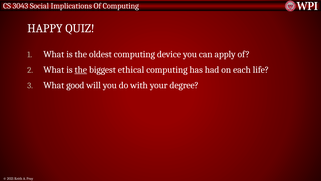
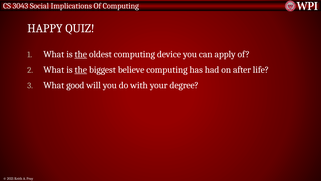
the at (81, 54) underline: none -> present
ethical: ethical -> believe
each: each -> after
